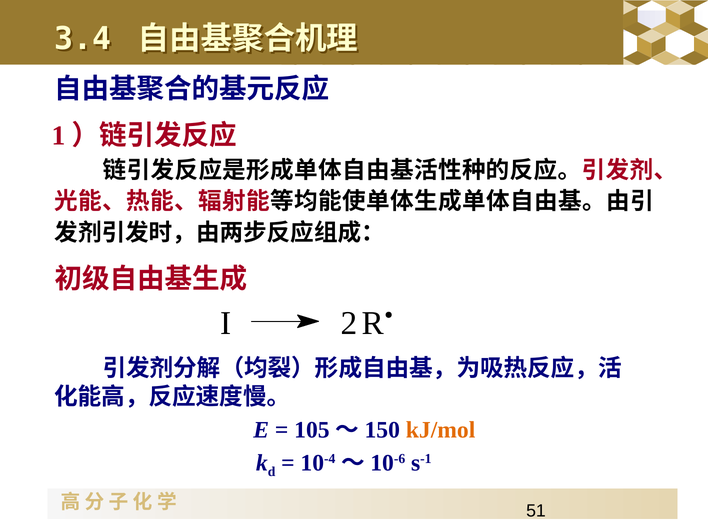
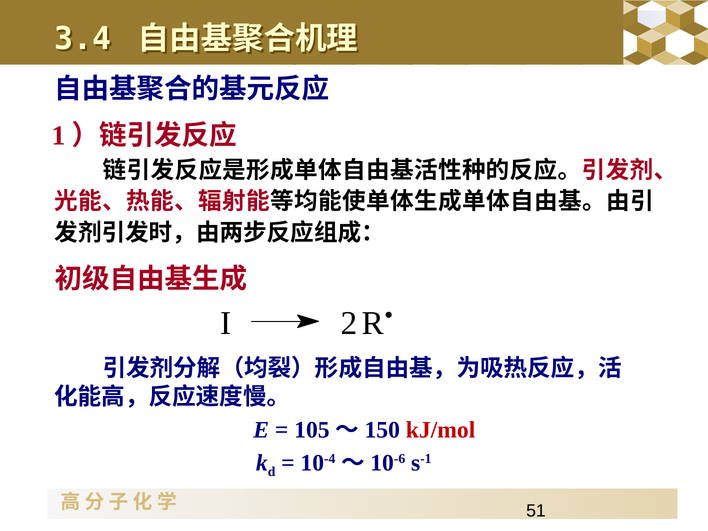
kJ/mol colour: orange -> red
